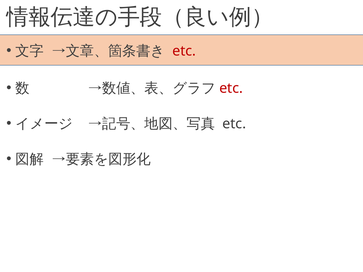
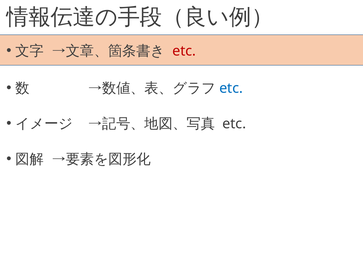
etc at (231, 88) colour: red -> blue
